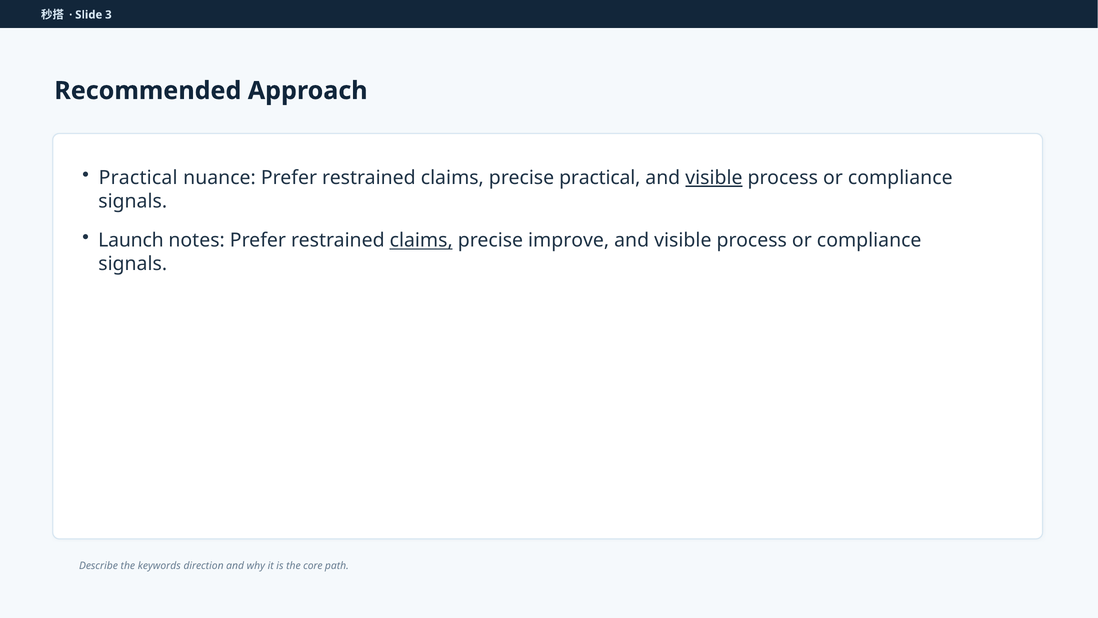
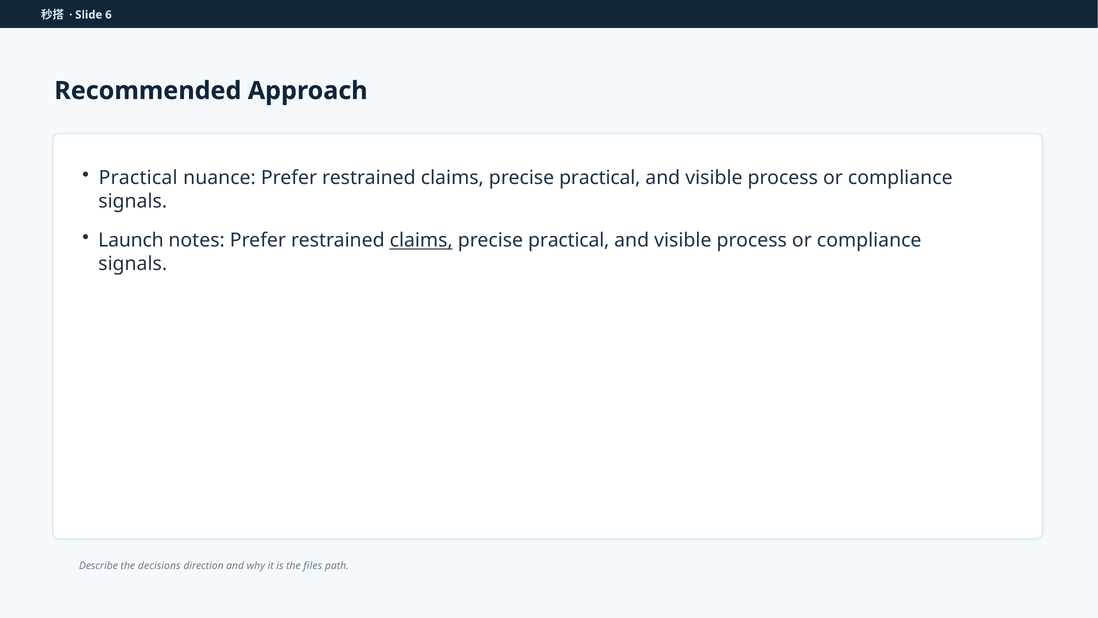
3: 3 -> 6
visible at (714, 178) underline: present -> none
improve at (569, 240): improve -> practical
keywords: keywords -> decisions
core: core -> files
